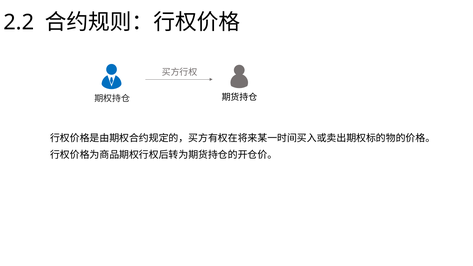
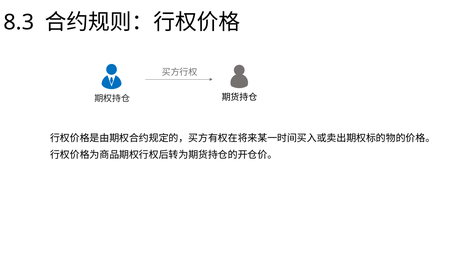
2.2: 2.2 -> 8.3
